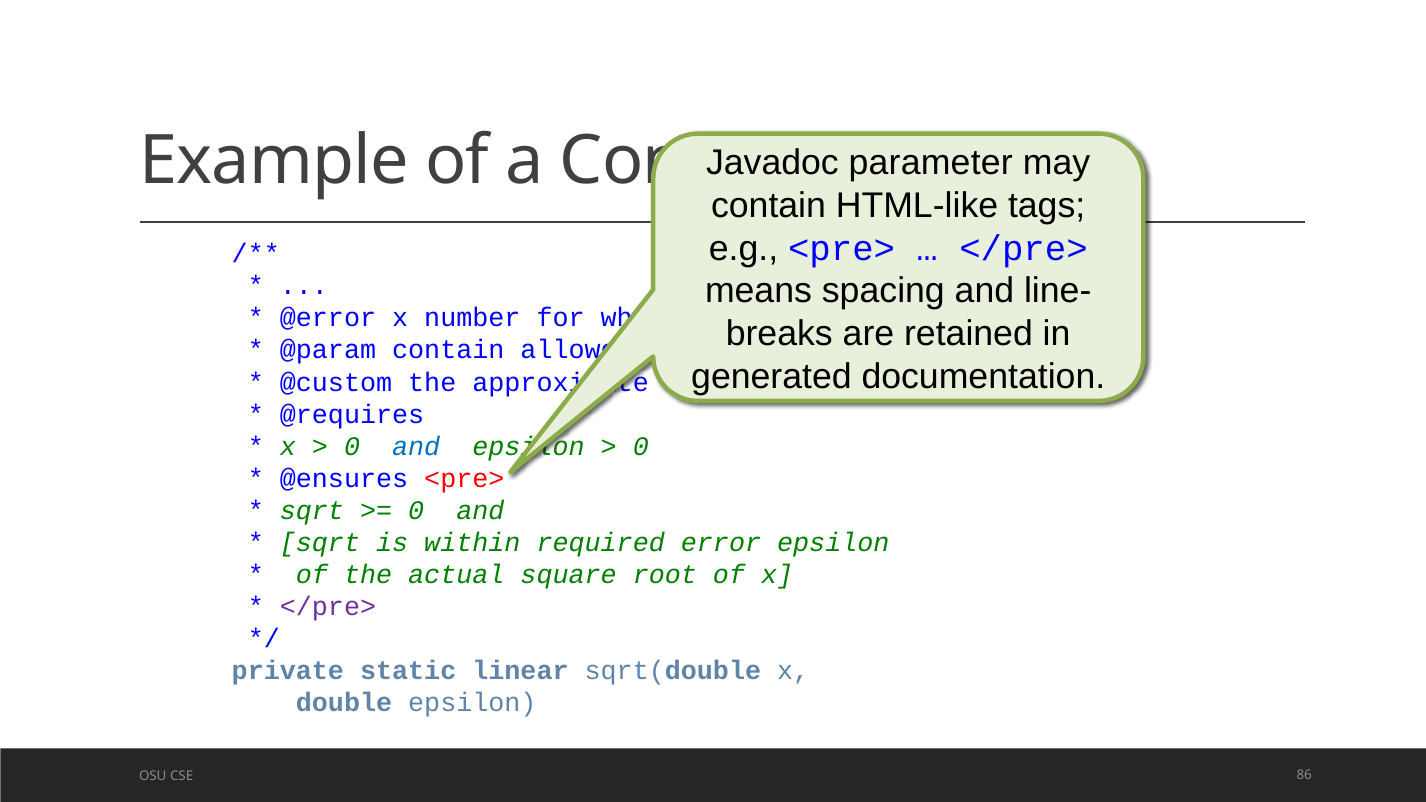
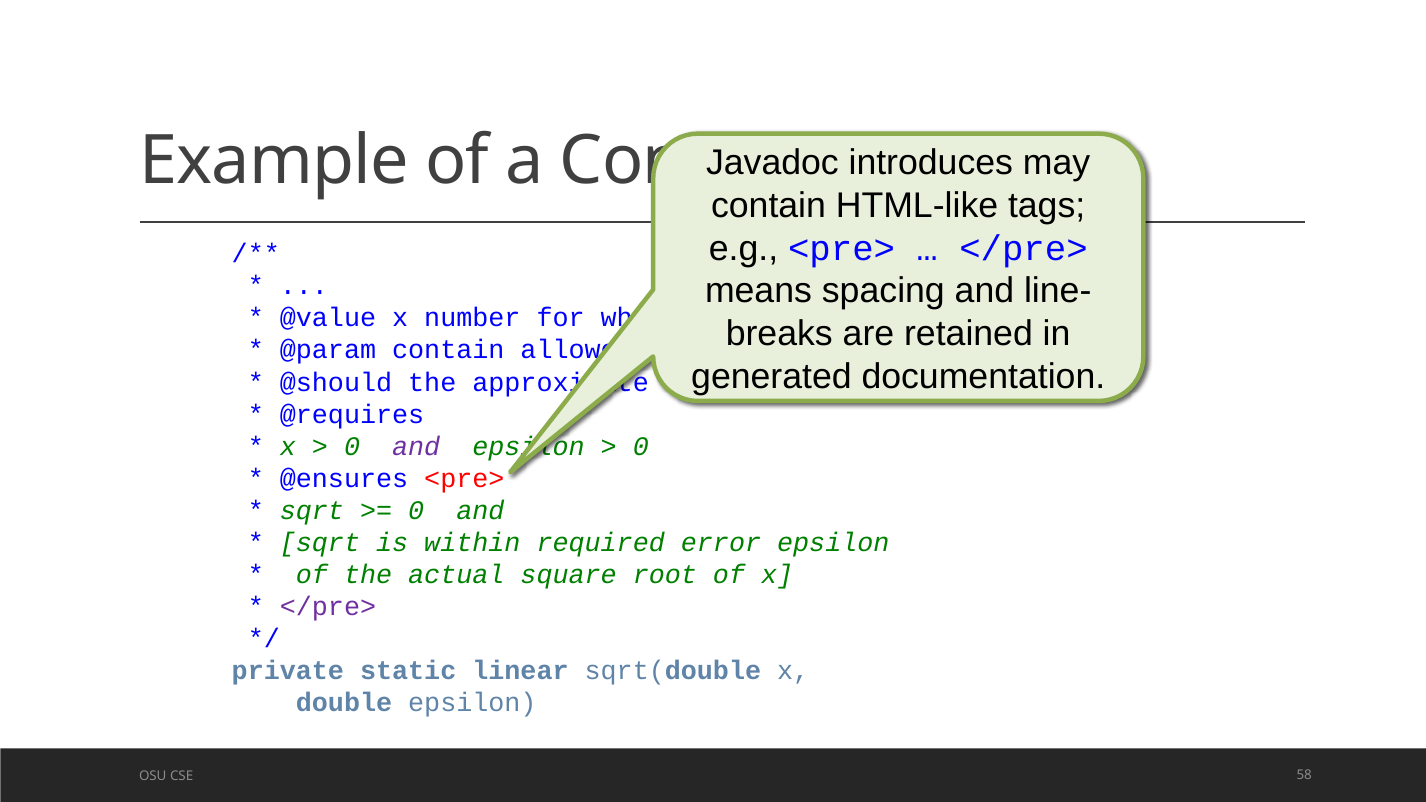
parameter: parameter -> introduces
@error: @error -> @value
@custom: @custom -> @should
and at (416, 446) colour: blue -> purple
86: 86 -> 58
